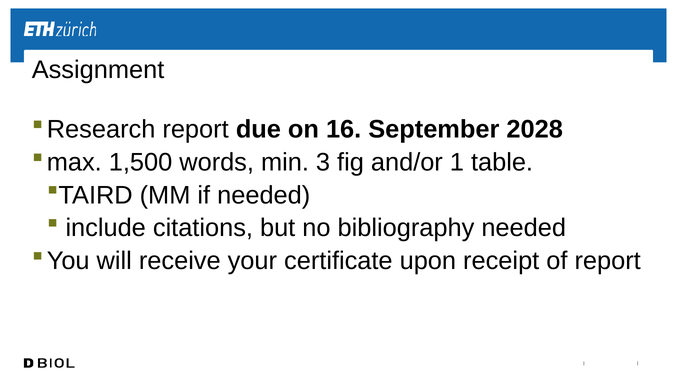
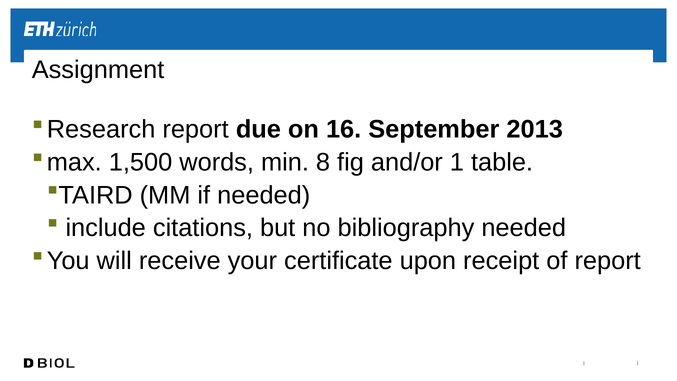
2028: 2028 -> 2013
3: 3 -> 8
